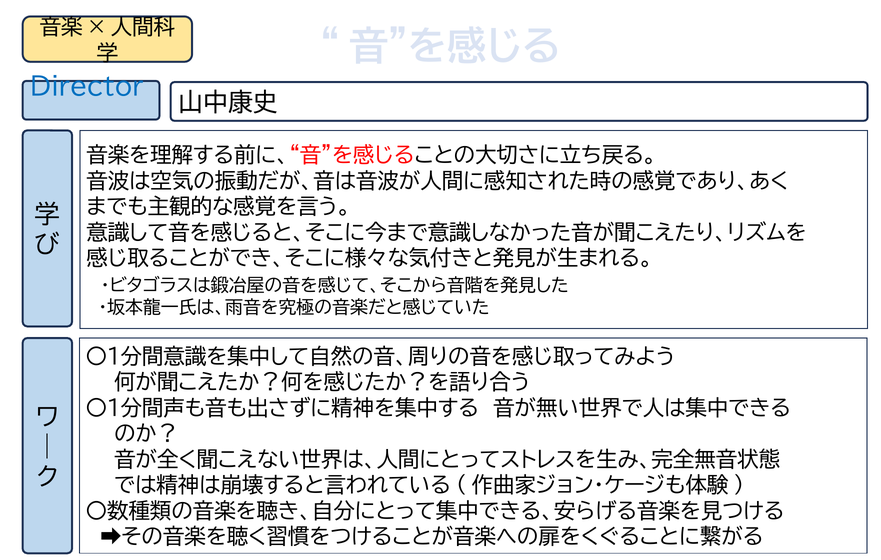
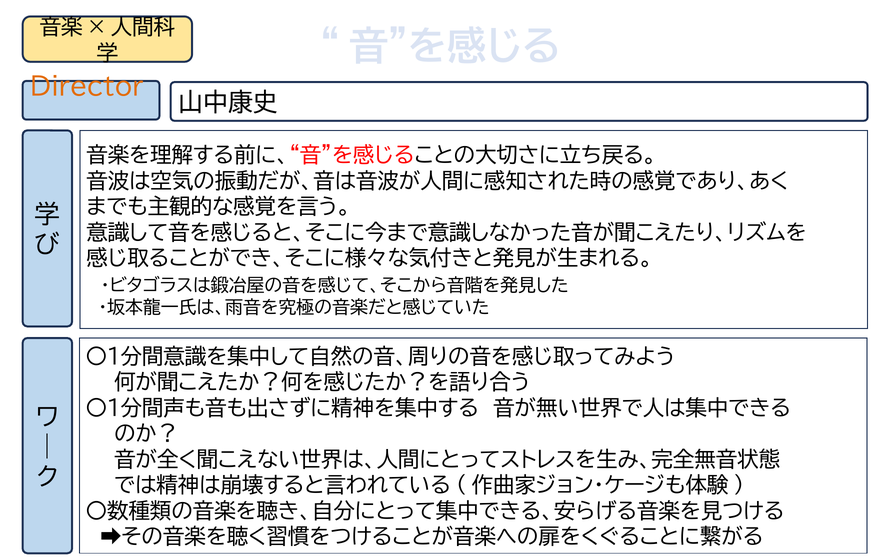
Director colour: blue -> orange
